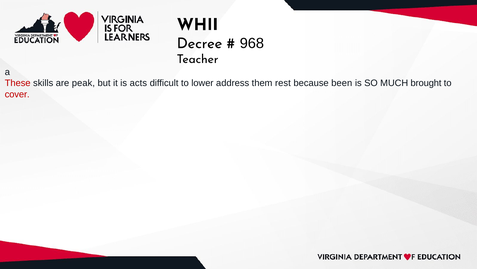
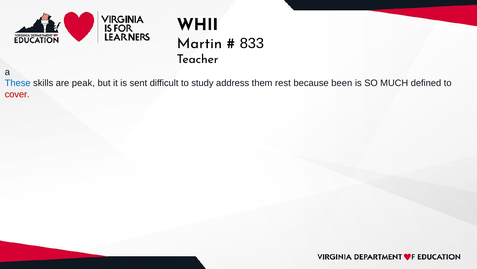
Decree: Decree -> Martin
968: 968 -> 833
These colour: red -> blue
acts: acts -> sent
lower: lower -> study
brought: brought -> defined
